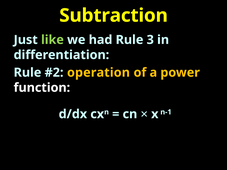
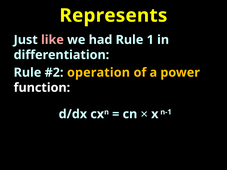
Subtraction: Subtraction -> Represents
like colour: light green -> pink
3: 3 -> 1
